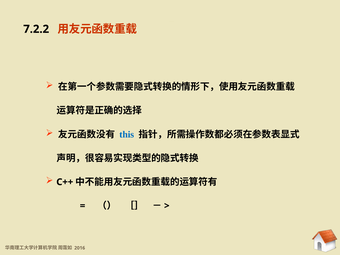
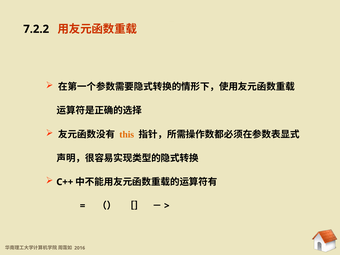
this colour: blue -> orange
